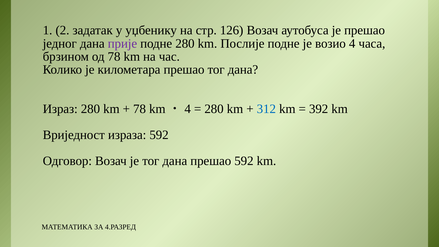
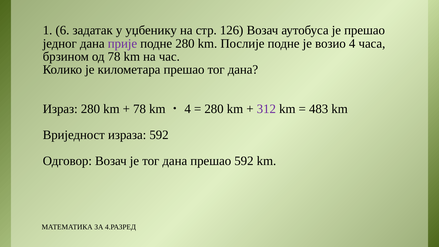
2: 2 -> 6
312 colour: blue -> purple
392: 392 -> 483
